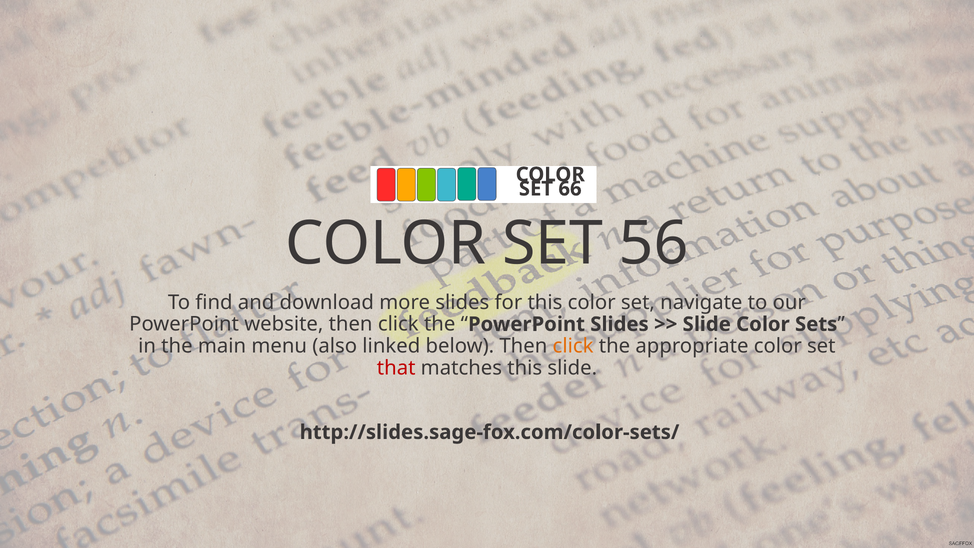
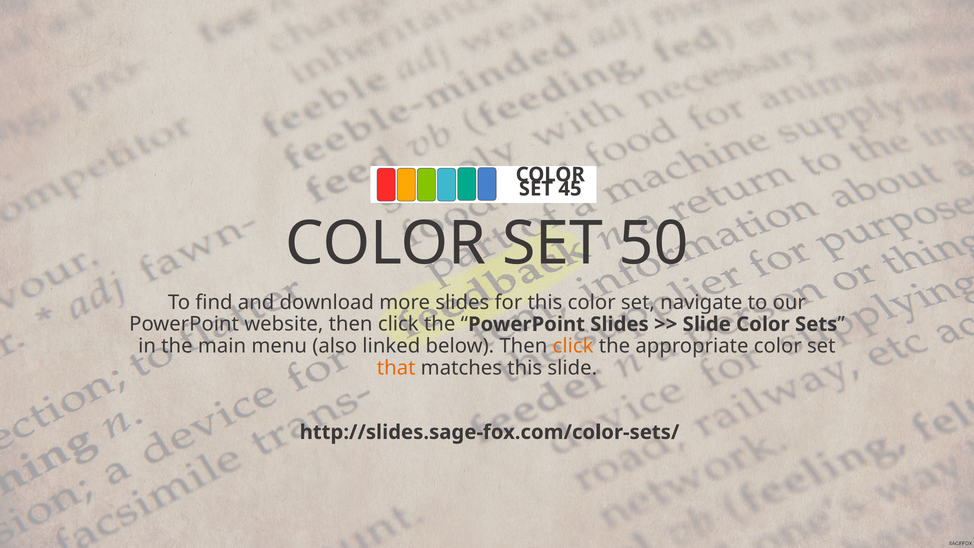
66: 66 -> 45
56: 56 -> 50
that colour: red -> orange
